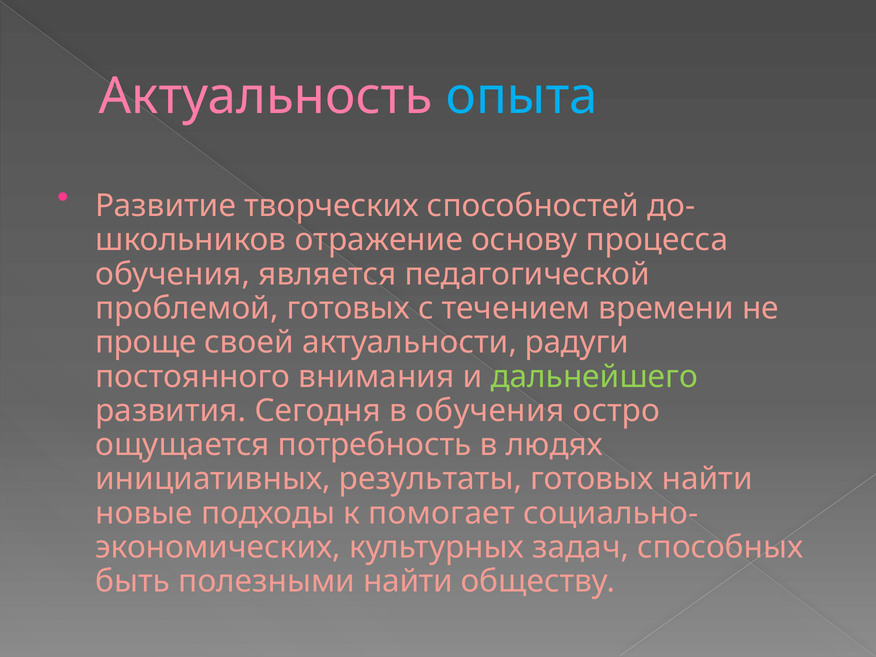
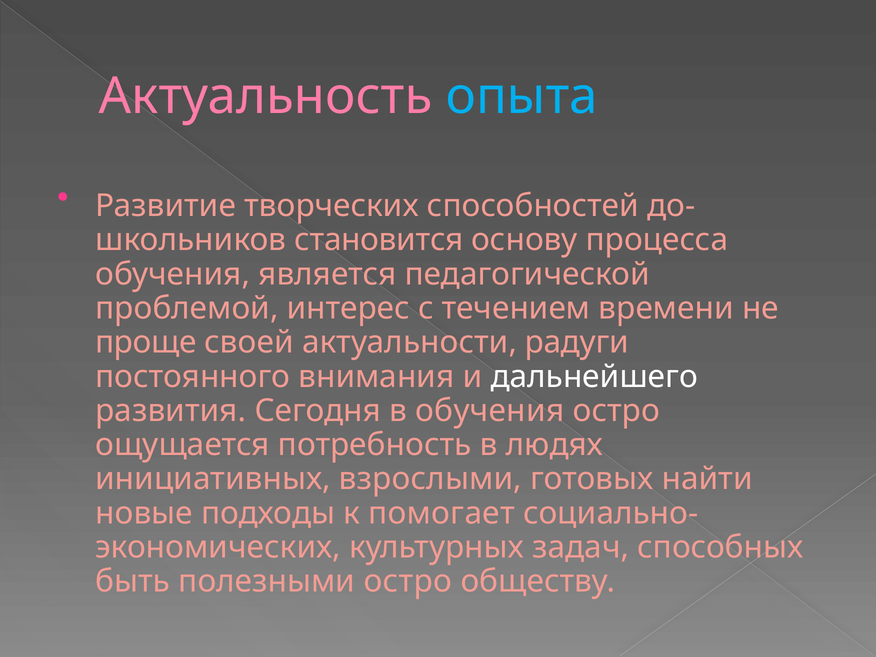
отражение: отражение -> становится
проблемой готовых: готовых -> интерес
дальнейшего colour: light green -> white
результаты: результаты -> взрослыми
полезными найти: найти -> остро
